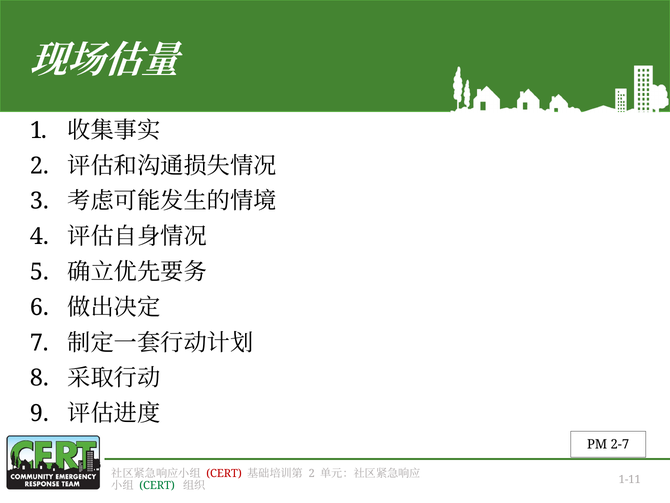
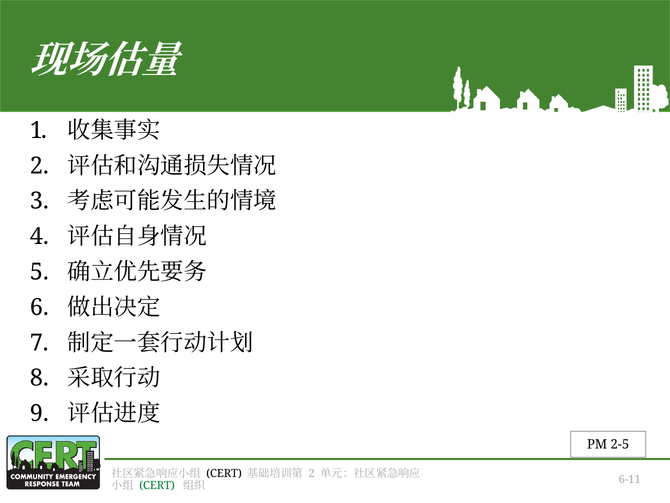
2-7: 2-7 -> 2-5
CERT at (224, 473) colour: red -> black
1-11: 1-11 -> 6-11
